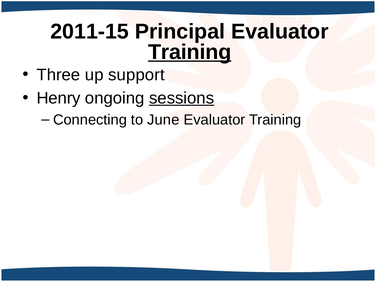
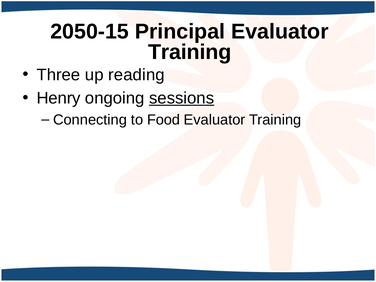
2011-15: 2011-15 -> 2050-15
Training at (190, 52) underline: present -> none
support: support -> reading
June: June -> Food
